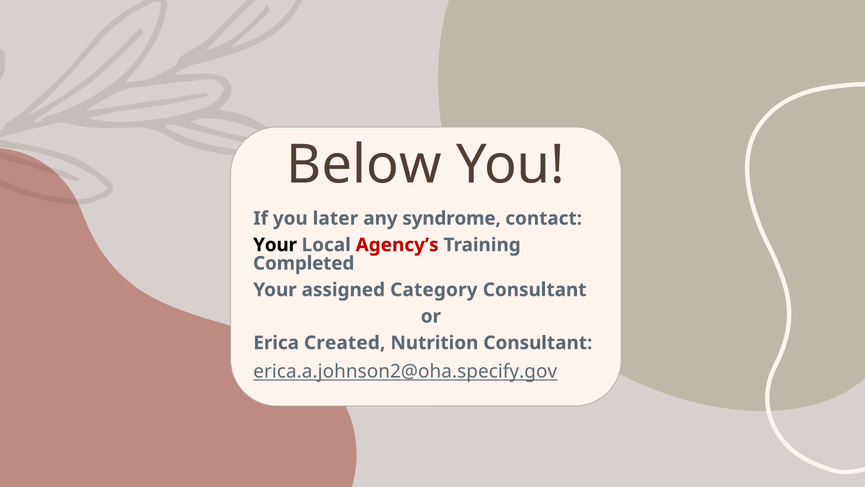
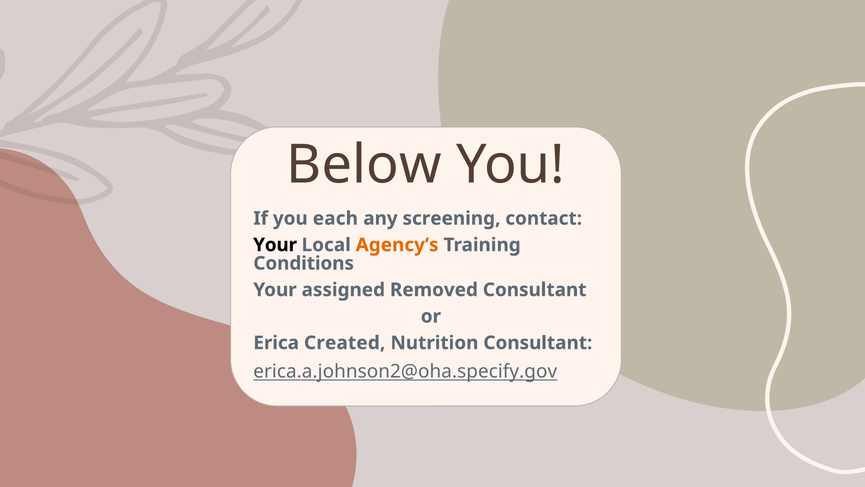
later: later -> each
syndrome: syndrome -> screening
Agency’s colour: red -> orange
Completed: Completed -> Conditions
Category: Category -> Removed
